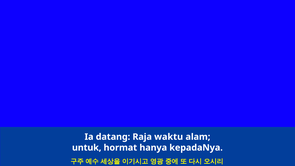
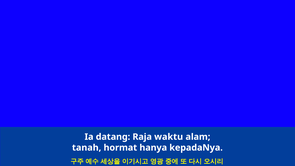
untuk: untuk -> tanah
